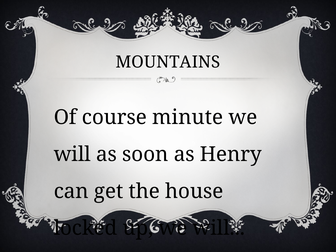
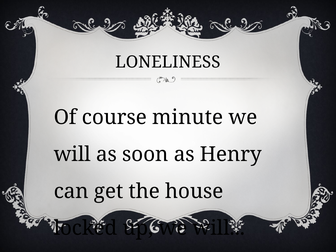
MOUNTAINS: MOUNTAINS -> LONELINESS
